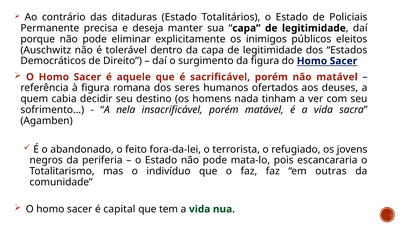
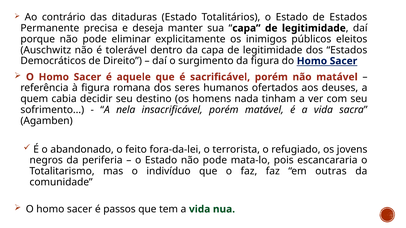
de Policiais: Policiais -> Estados
capital: capital -> passos
